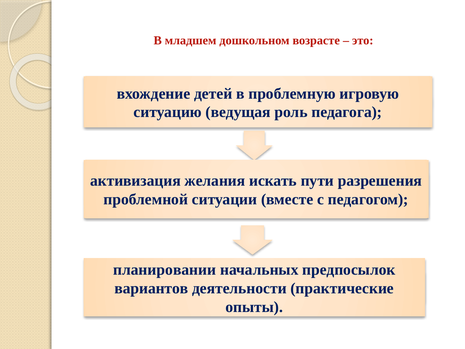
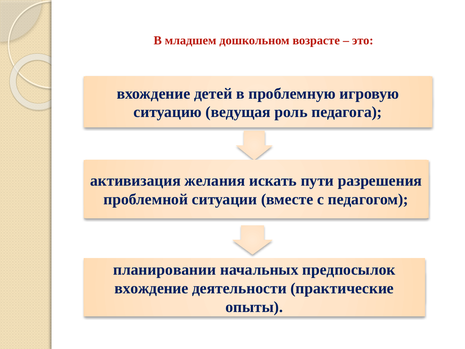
вариантов at (151, 288): вариантов -> вхождение
